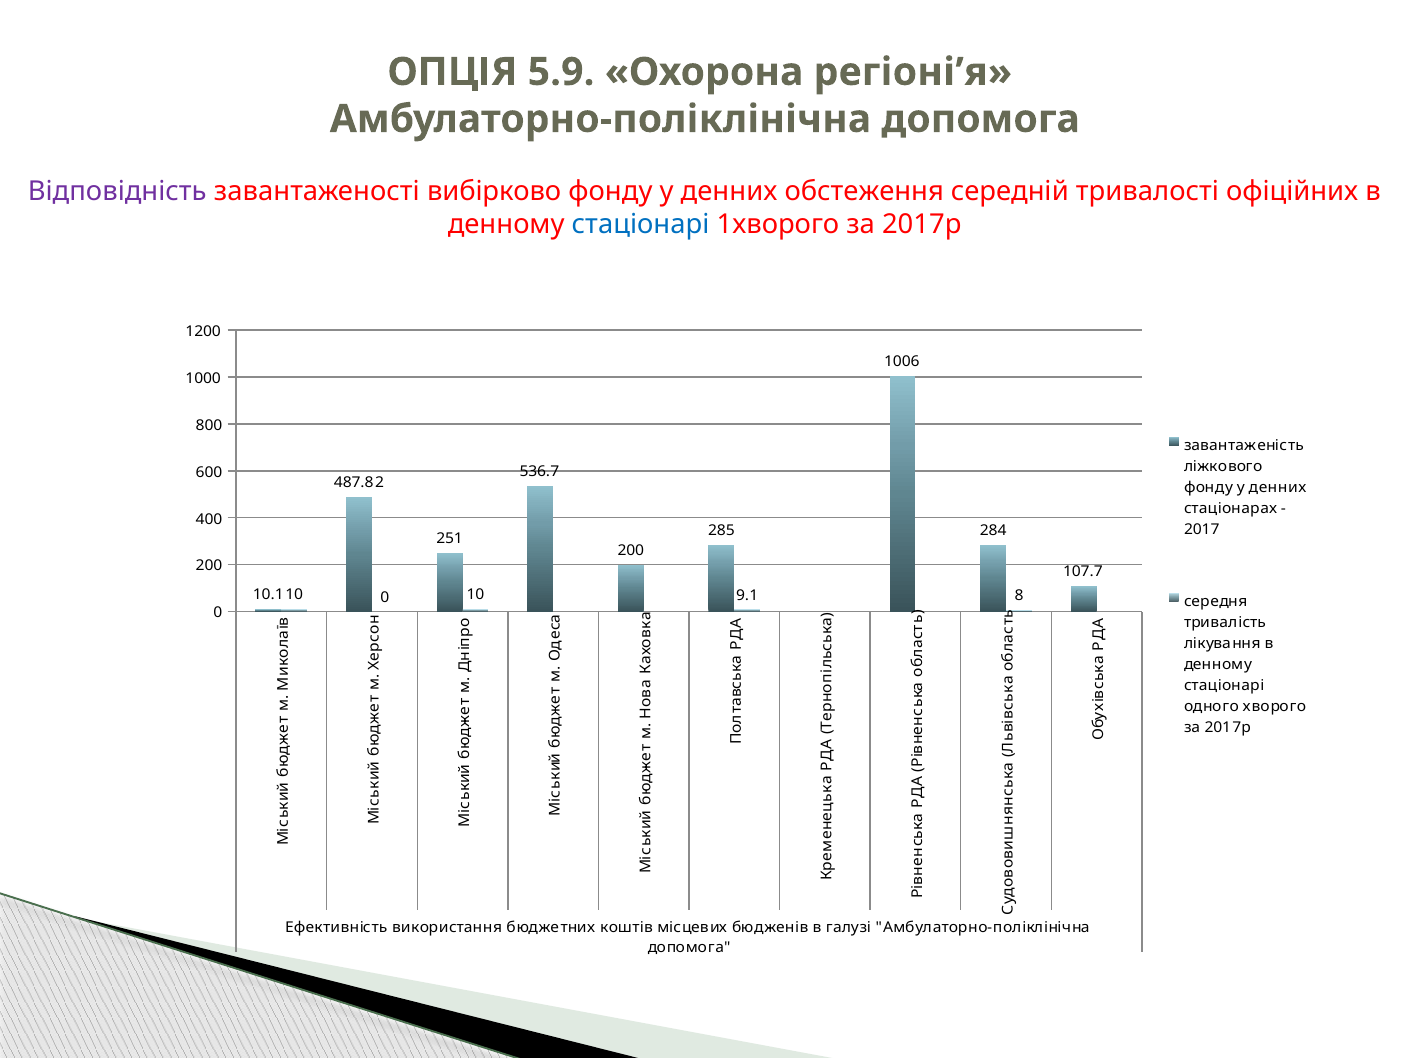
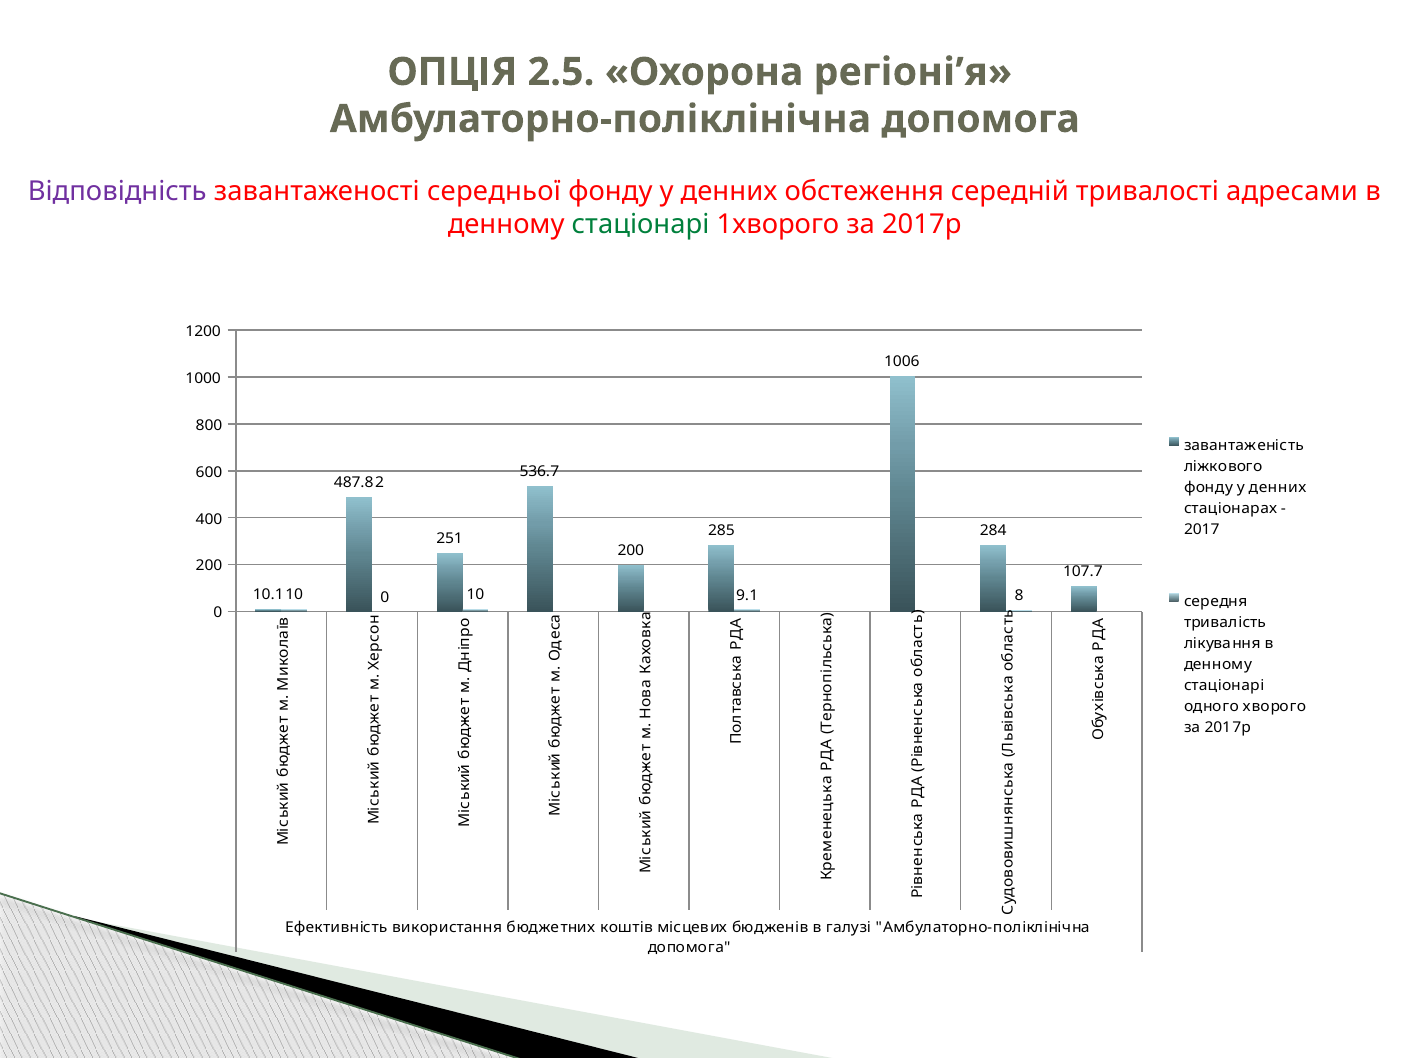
5.9: 5.9 -> 2.5
вибірково: вибірково -> середньої
офіційних: офіційних -> адресами
стаціонарі at (641, 224) colour: blue -> green
